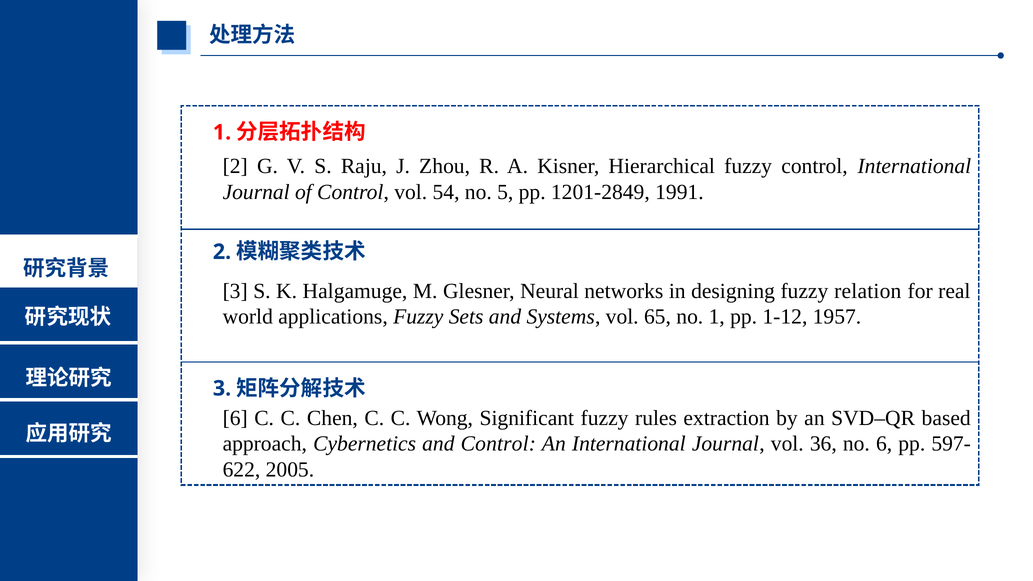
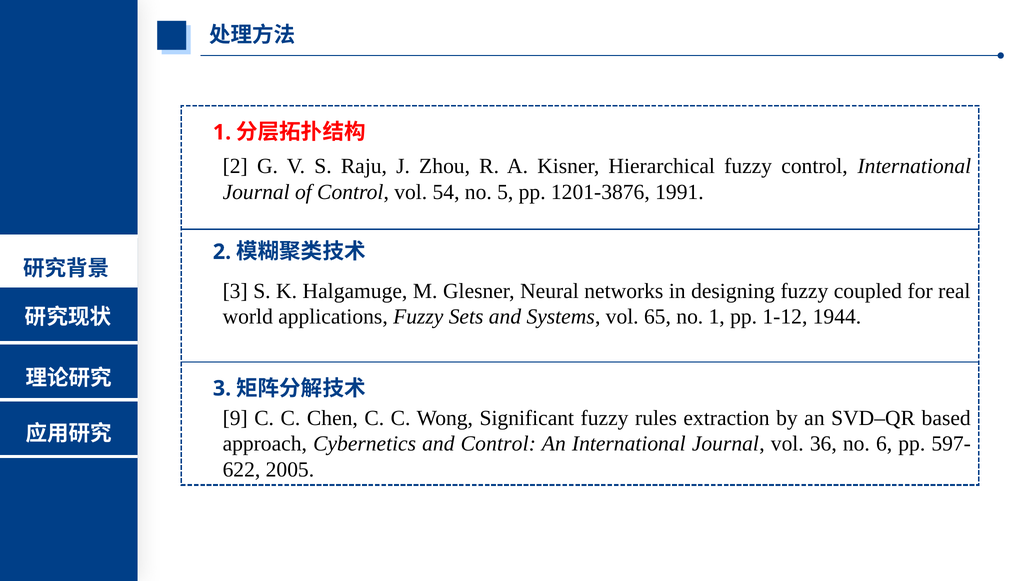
1201-2849: 1201-2849 -> 1201-3876
relation: relation -> coupled
1957: 1957 -> 1944
6 at (235, 418): 6 -> 9
